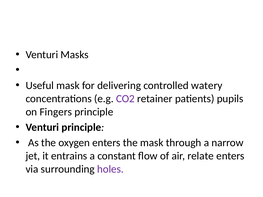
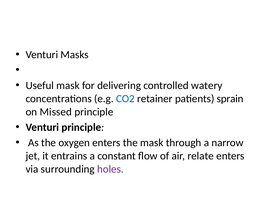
CO2 colour: purple -> blue
pupils: pupils -> sprain
Fingers: Fingers -> Missed
